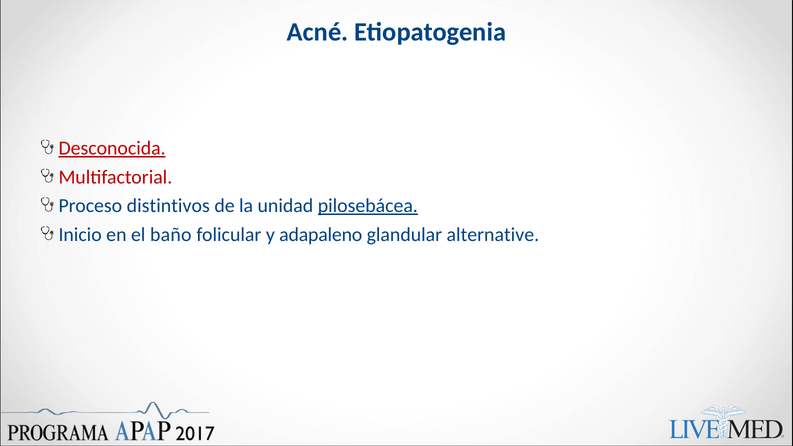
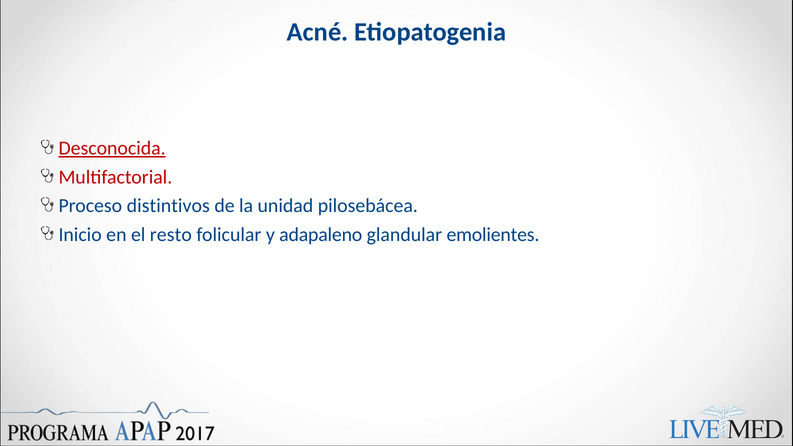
pilosebácea underline: present -> none
baño: baño -> resto
alternative: alternative -> emolientes
